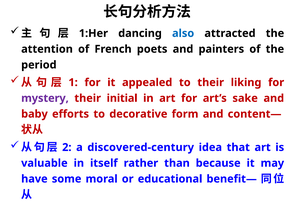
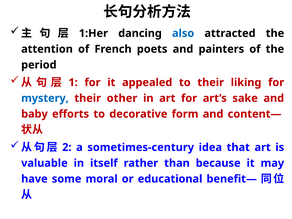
mystery colour: purple -> blue
initial: initial -> other
discovered-century: discovered-century -> sometimes-century
